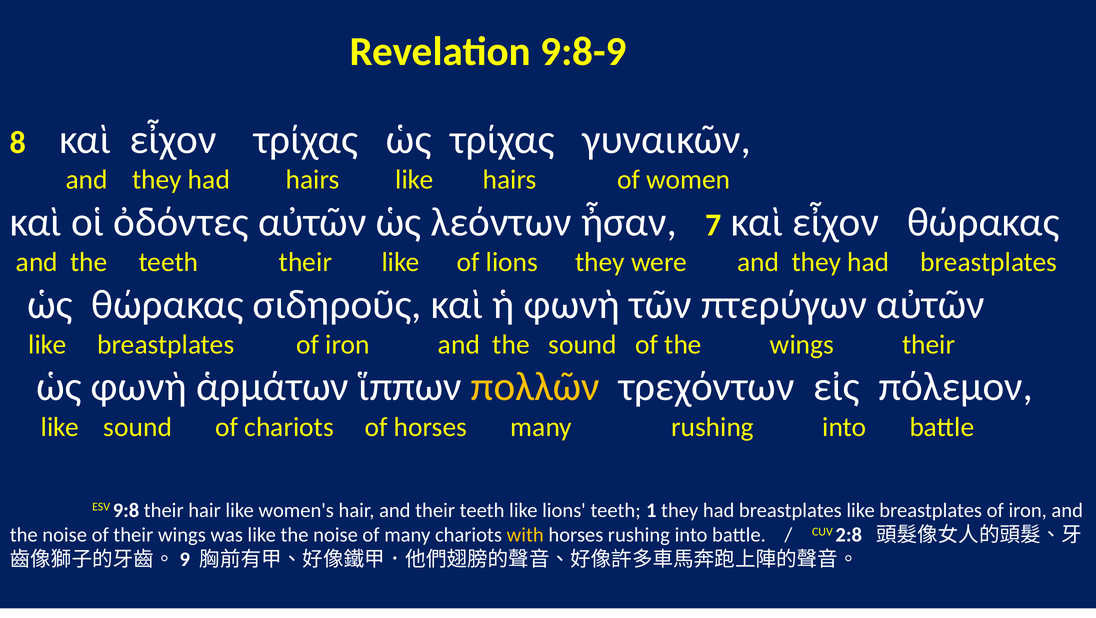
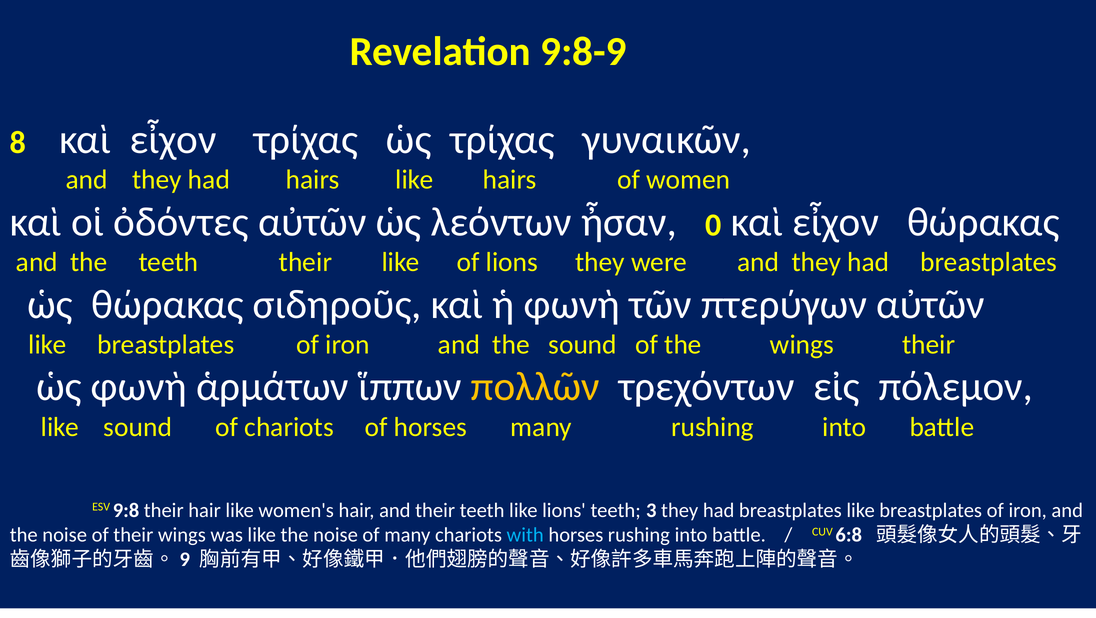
7: 7 -> 0
1: 1 -> 3
with colour: yellow -> light blue
2:8: 2:8 -> 6:8
